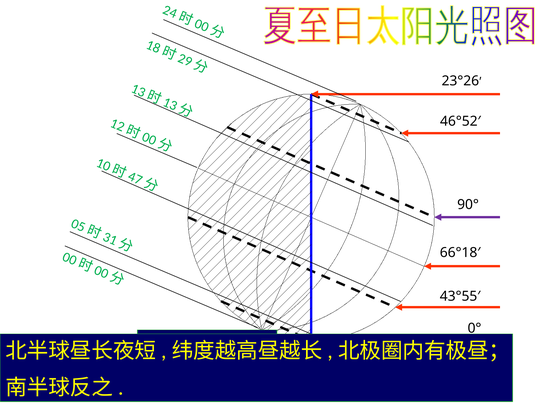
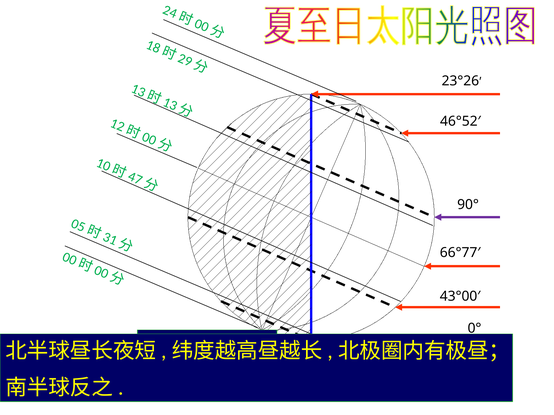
66°18′: 66°18′ -> 66°77′
43°55′: 43°55′ -> 43°00′
